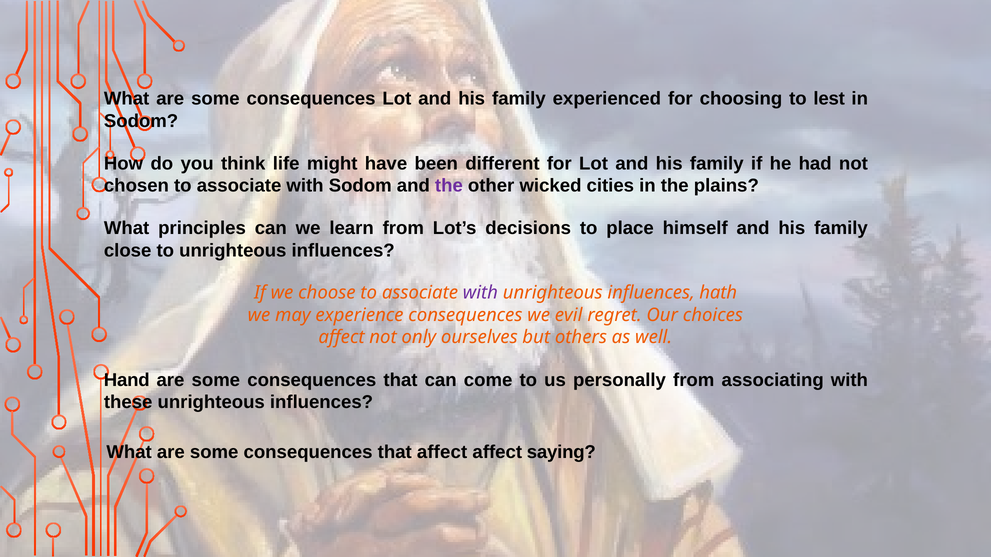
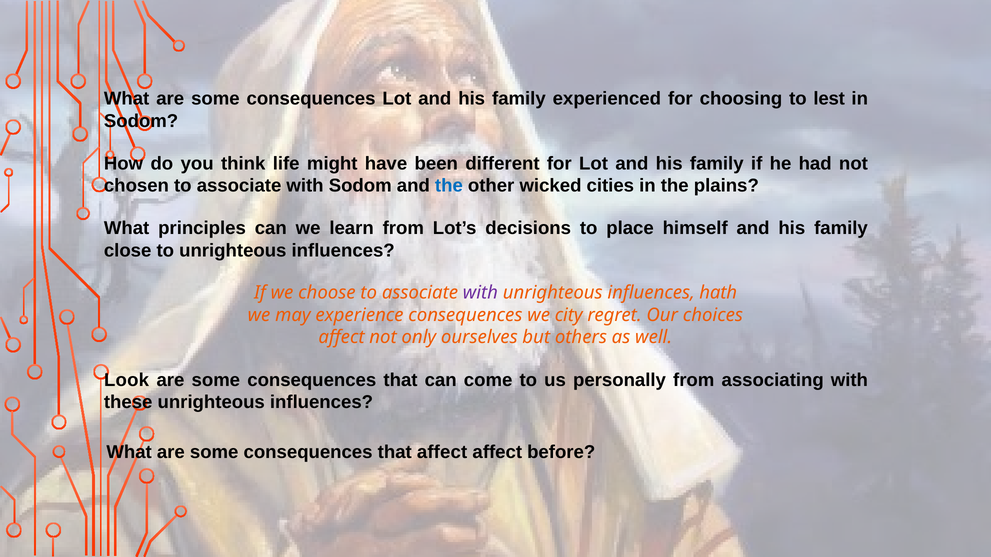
the at (449, 186) colour: purple -> blue
evil: evil -> city
Hand: Hand -> Look
saying: saying -> before
